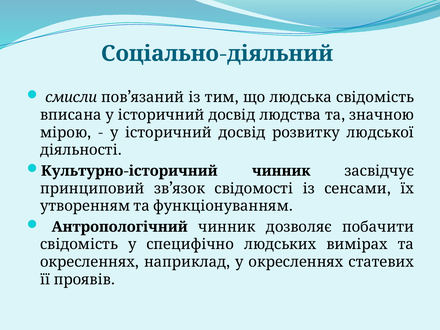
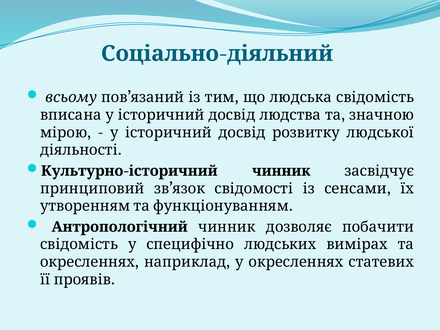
смисли: смисли -> всьому
